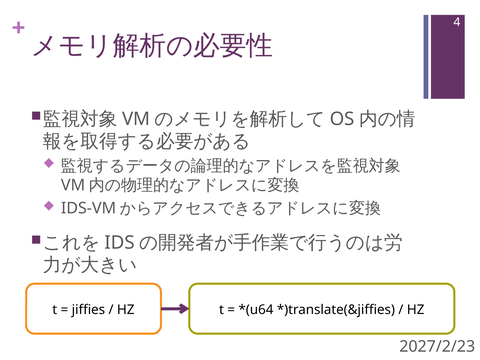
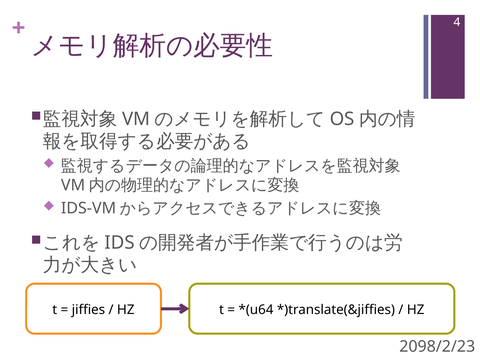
2027/2/23: 2027/2/23 -> 2098/2/23
